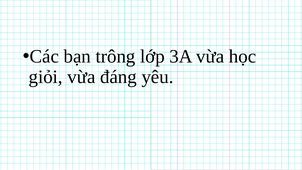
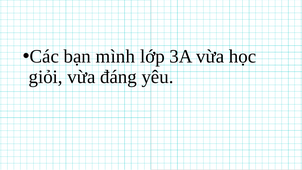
trông: trông -> mình
